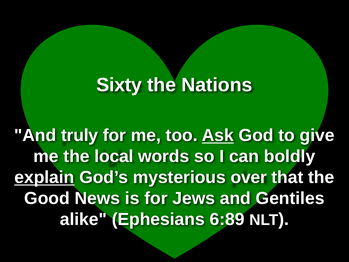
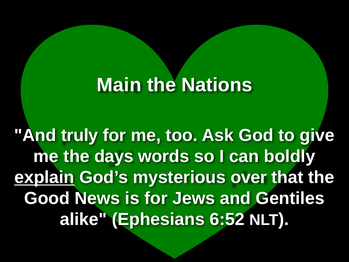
Sixty: Sixty -> Main
Ask underline: present -> none
local: local -> days
6:89: 6:89 -> 6:52
